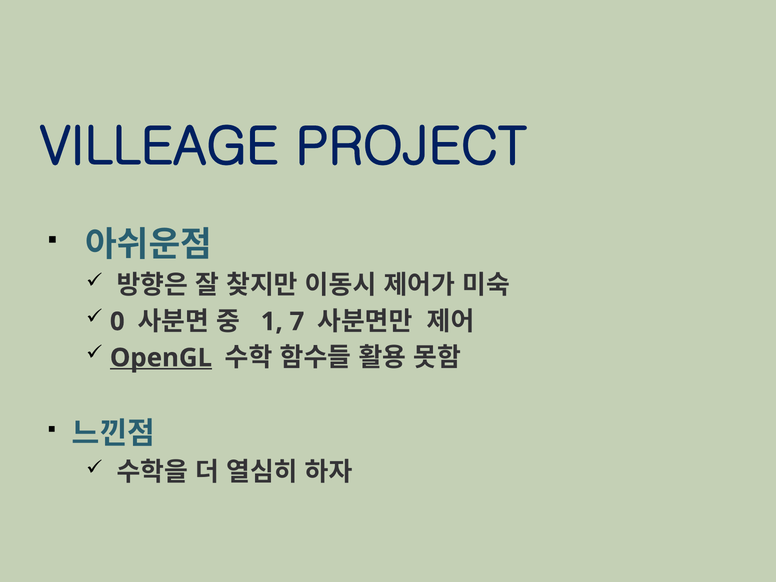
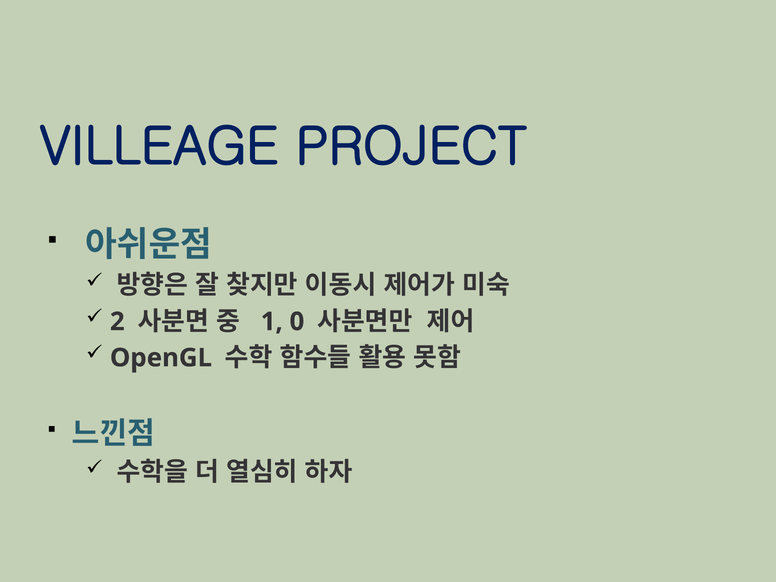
0: 0 -> 2
7: 7 -> 0
OpenGL underline: present -> none
